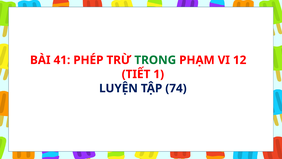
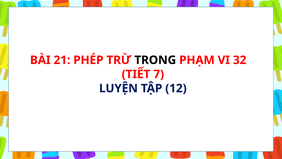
41: 41 -> 21
TRONG colour: green -> black
12: 12 -> 32
1: 1 -> 7
74: 74 -> 12
